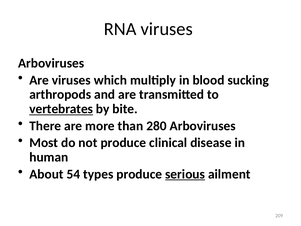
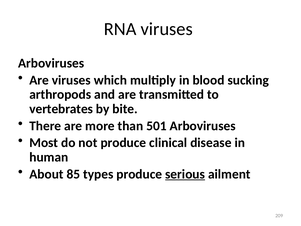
vertebrates underline: present -> none
280: 280 -> 501
54: 54 -> 85
